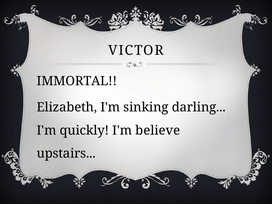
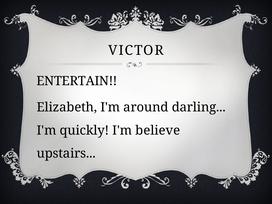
IMMORTAL: IMMORTAL -> ENTERTAIN
sinking: sinking -> around
